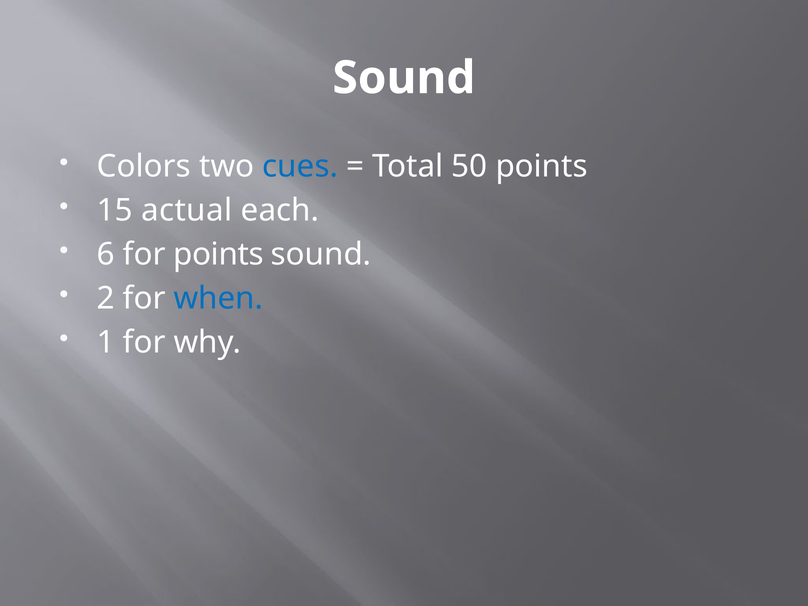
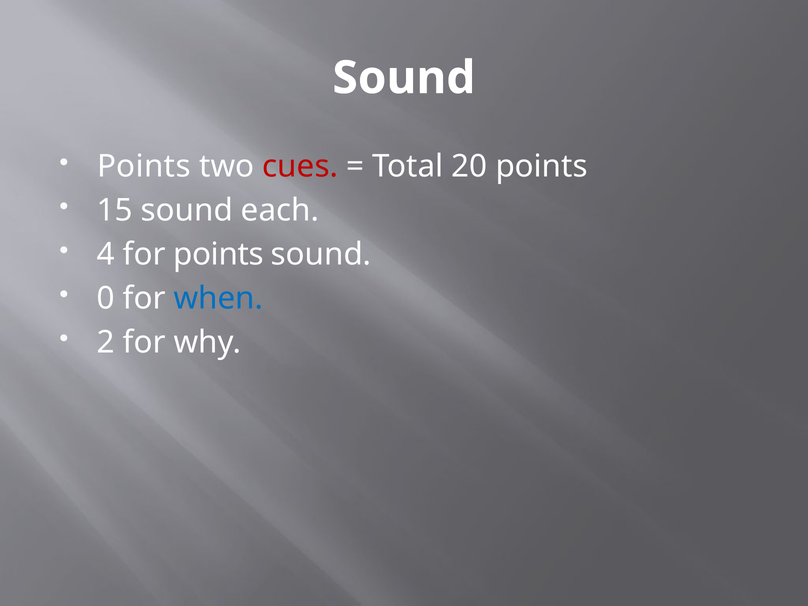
Colors at (144, 166): Colors -> Points
cues colour: blue -> red
50: 50 -> 20
15 actual: actual -> sound
6: 6 -> 4
2: 2 -> 0
1: 1 -> 2
